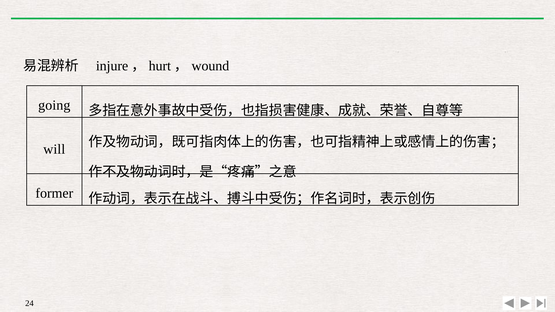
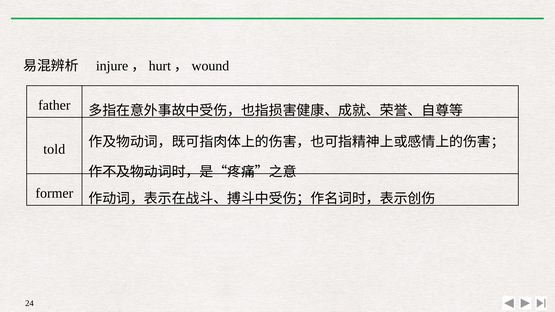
going: going -> father
will: will -> told
